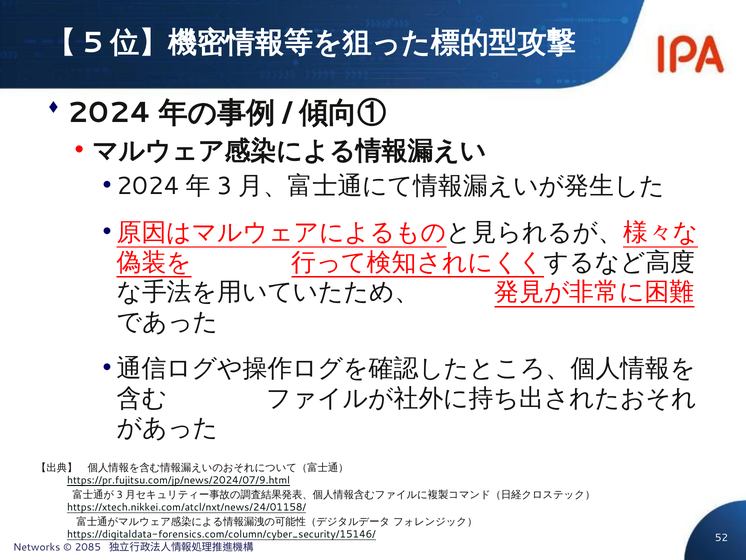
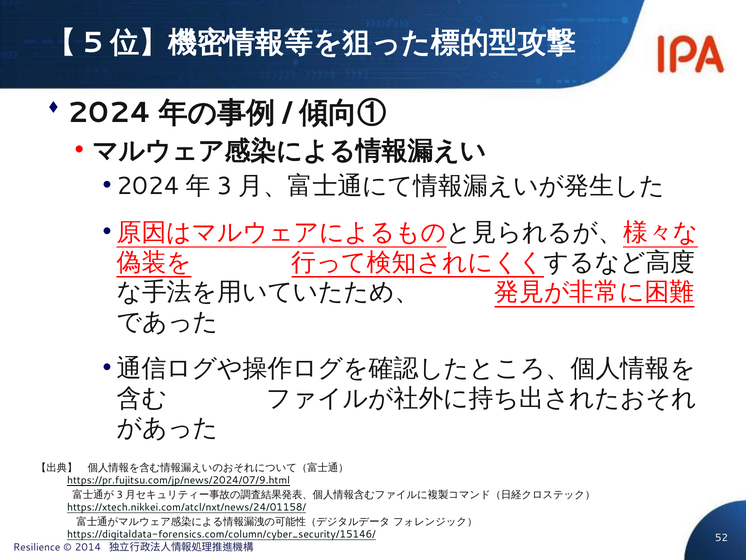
Networks: Networks -> Resilience
2085: 2085 -> 2014
